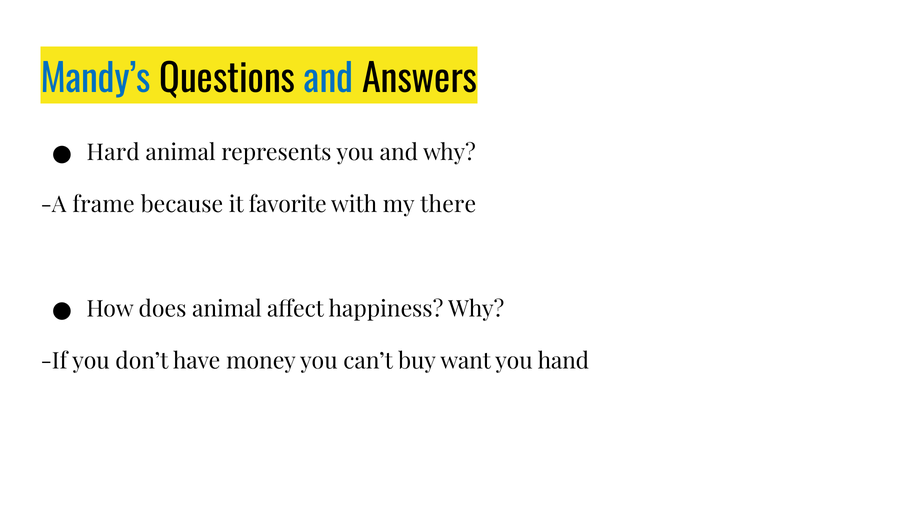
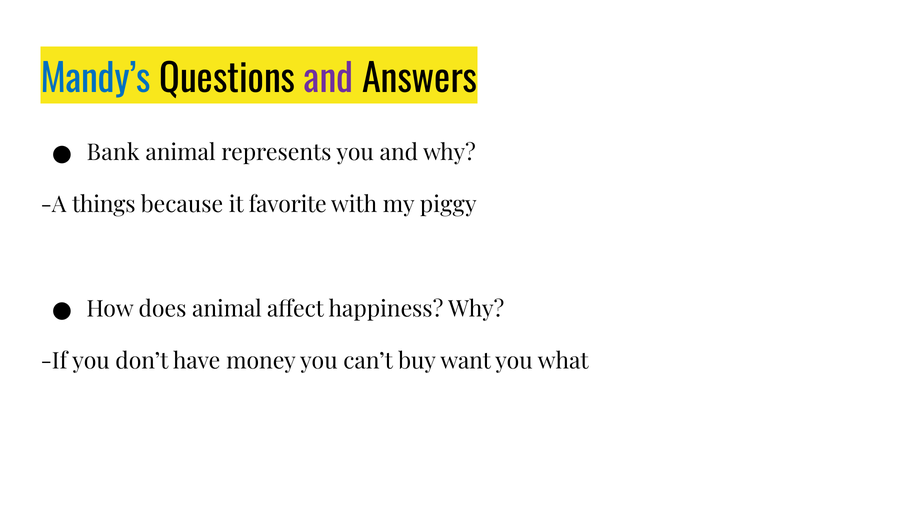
and at (329, 80) colour: blue -> purple
Hard: Hard -> Bank
frame: frame -> things
there: there -> piggy
hand: hand -> what
